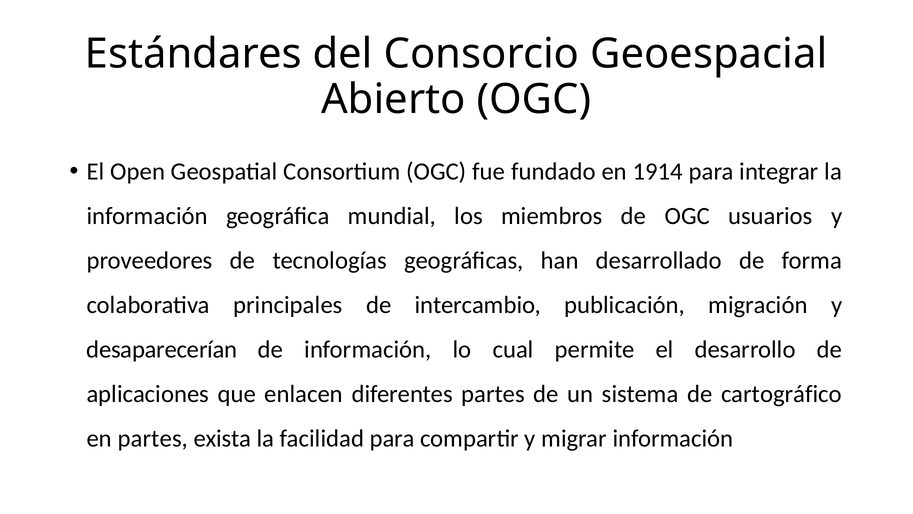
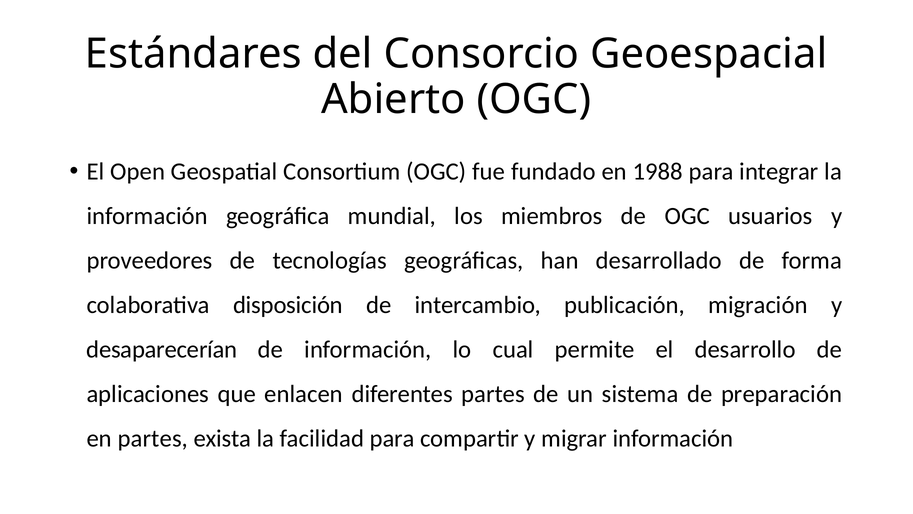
1914: 1914 -> 1988
principales: principales -> disposición
cartográfico: cartográfico -> preparación
